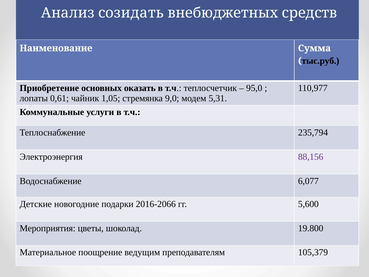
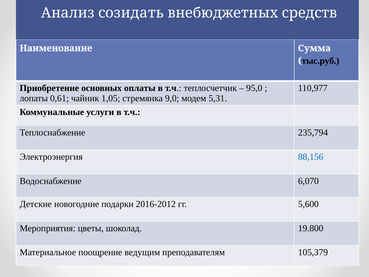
оказать: оказать -> оплаты
88,156 colour: purple -> blue
6,077: 6,077 -> 6,070
2016-2066: 2016-2066 -> 2016-2012
